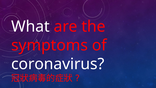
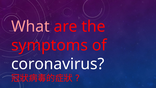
What colour: white -> pink
